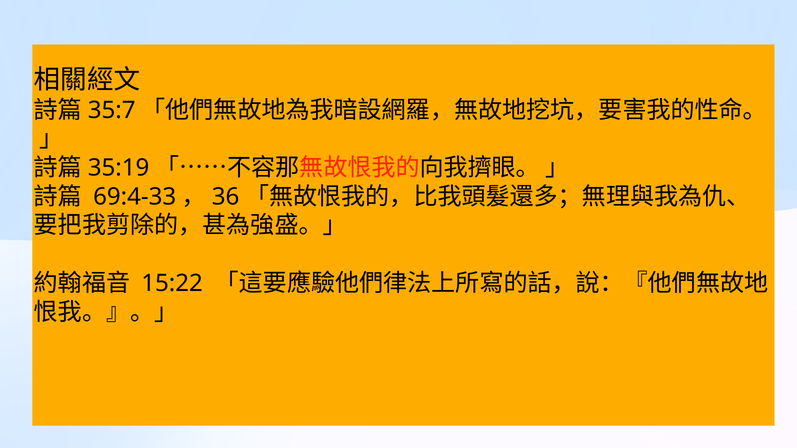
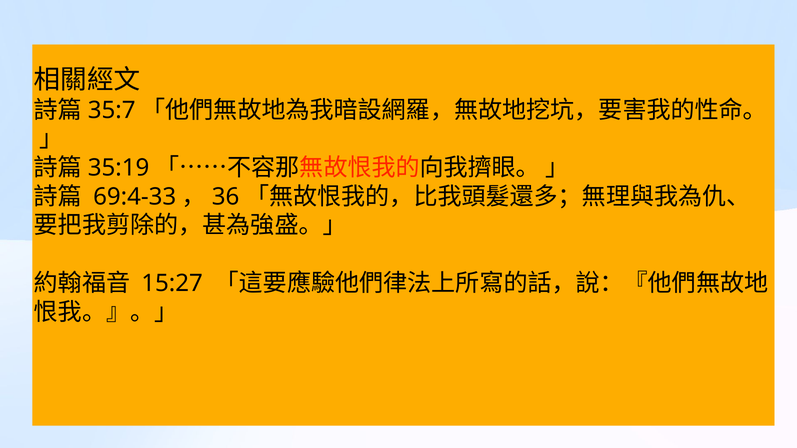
15:22: 15:22 -> 15:27
